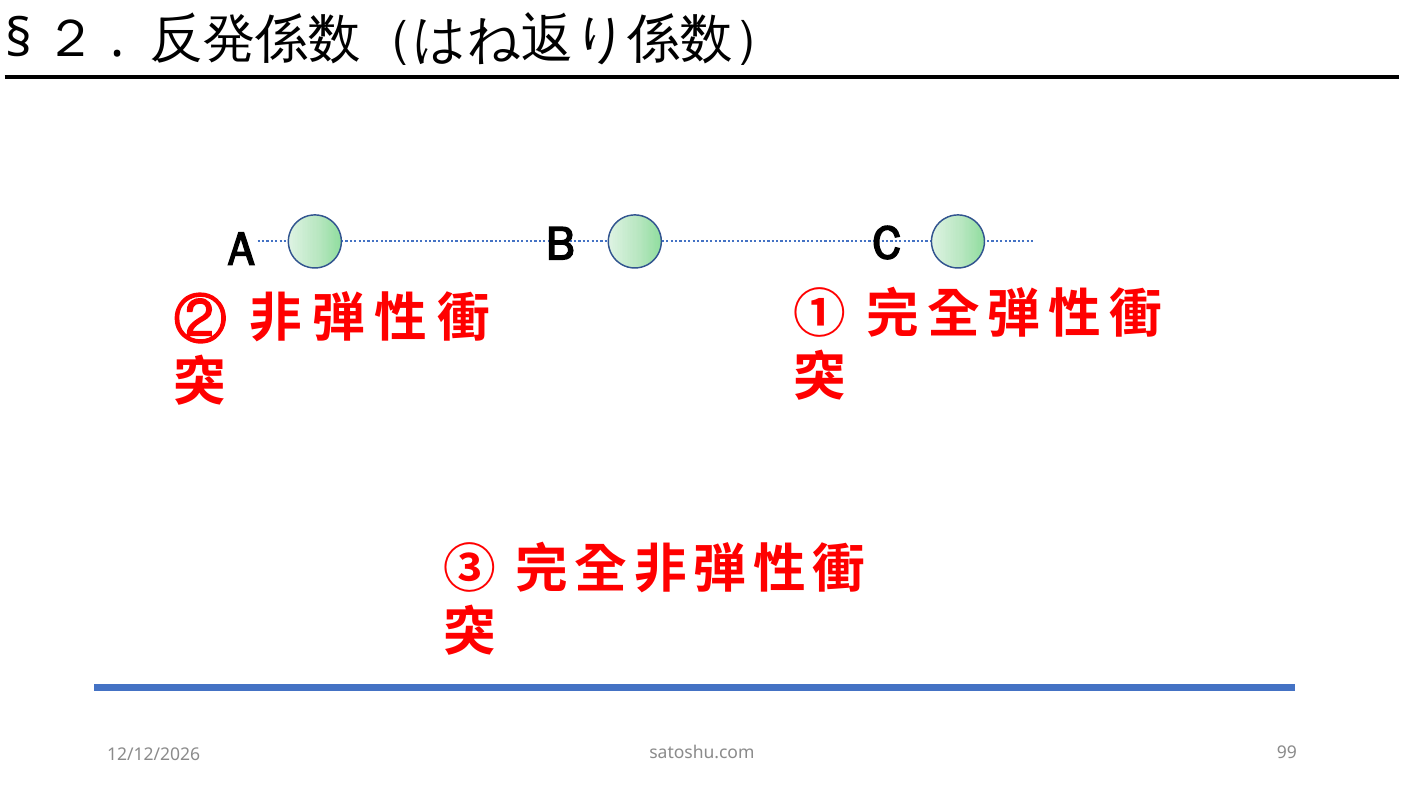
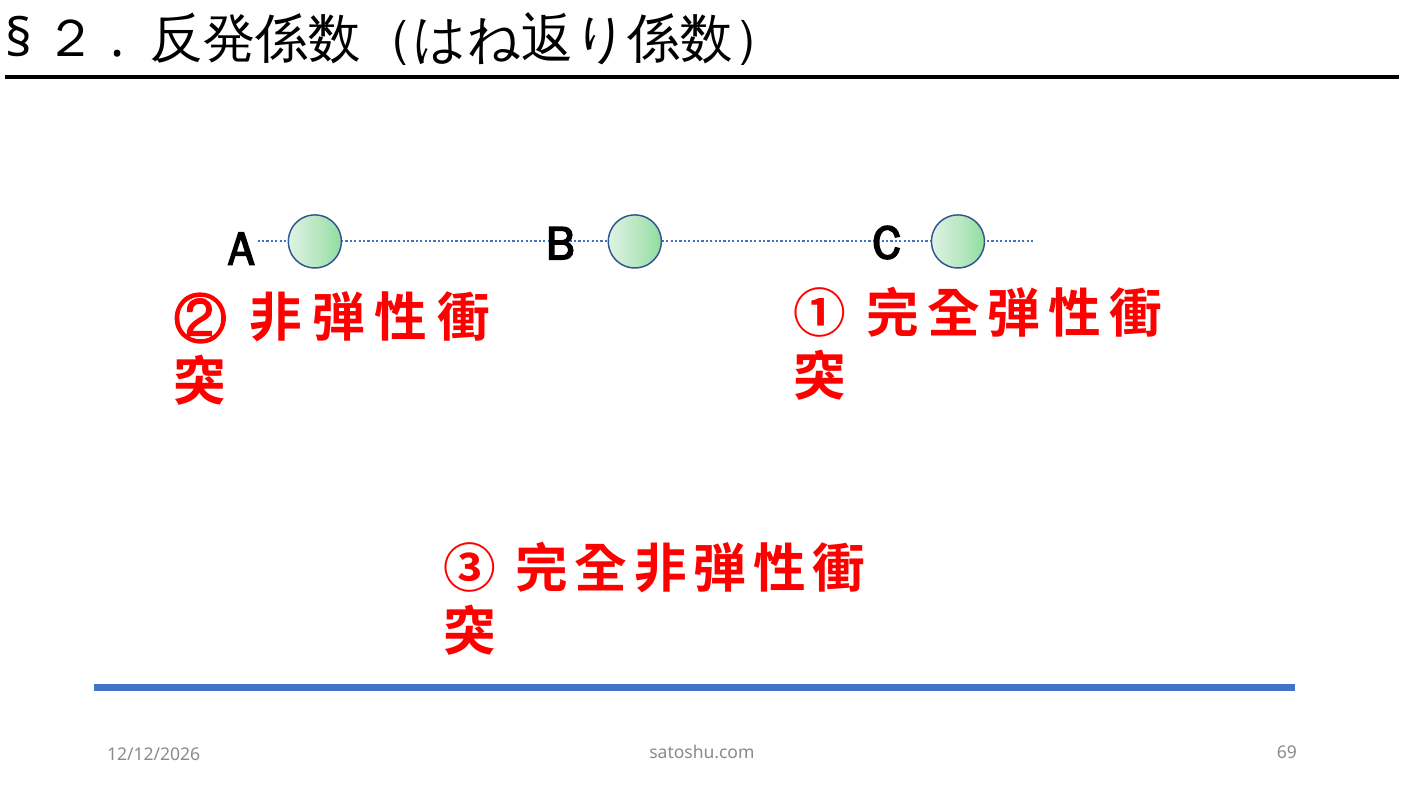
99: 99 -> 69
